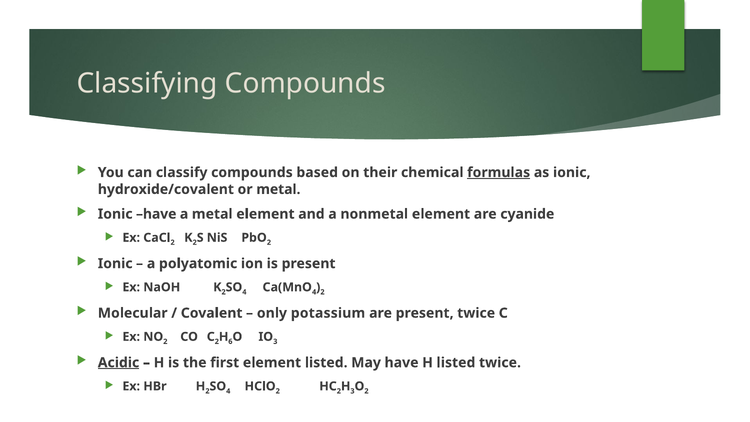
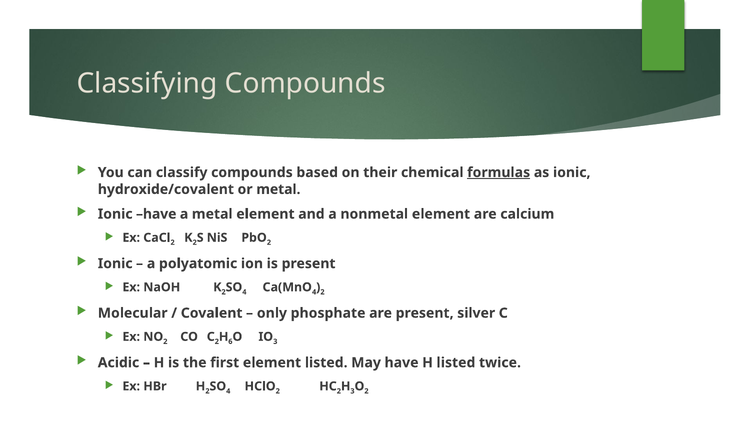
cyanide: cyanide -> calcium
potassium: potassium -> phosphate
present twice: twice -> silver
Acidic underline: present -> none
